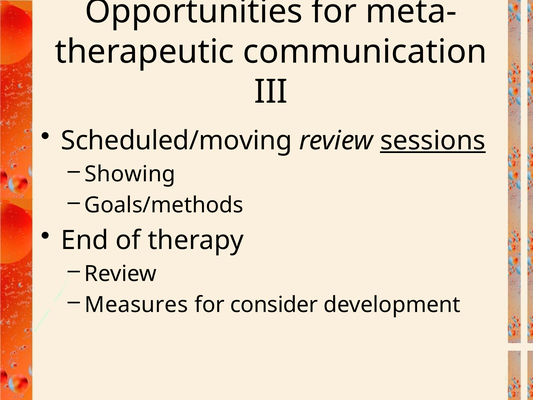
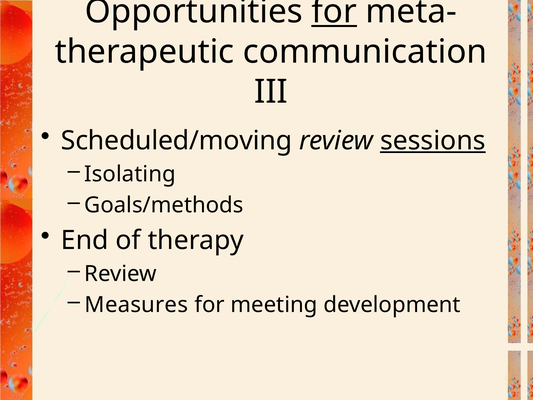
for at (334, 12) underline: none -> present
Showing: Showing -> Isolating
consider: consider -> meeting
